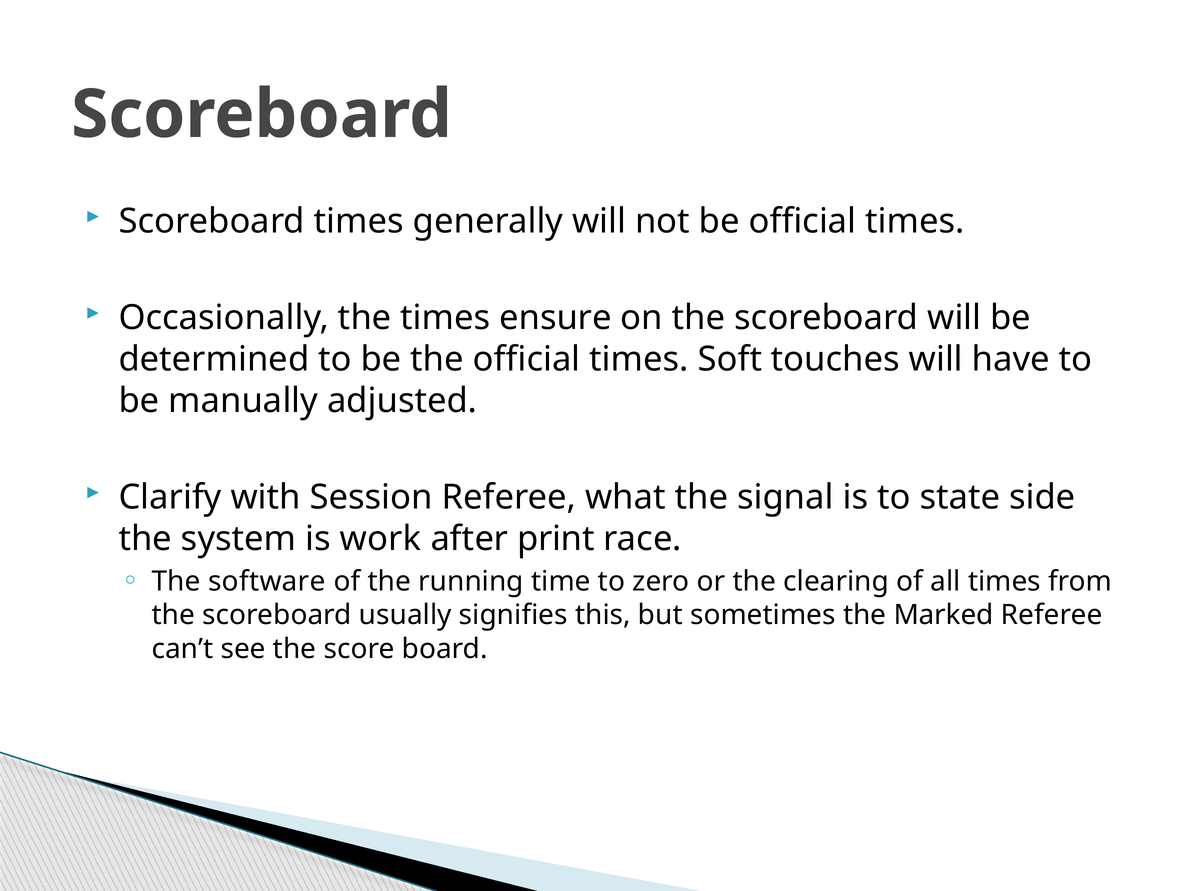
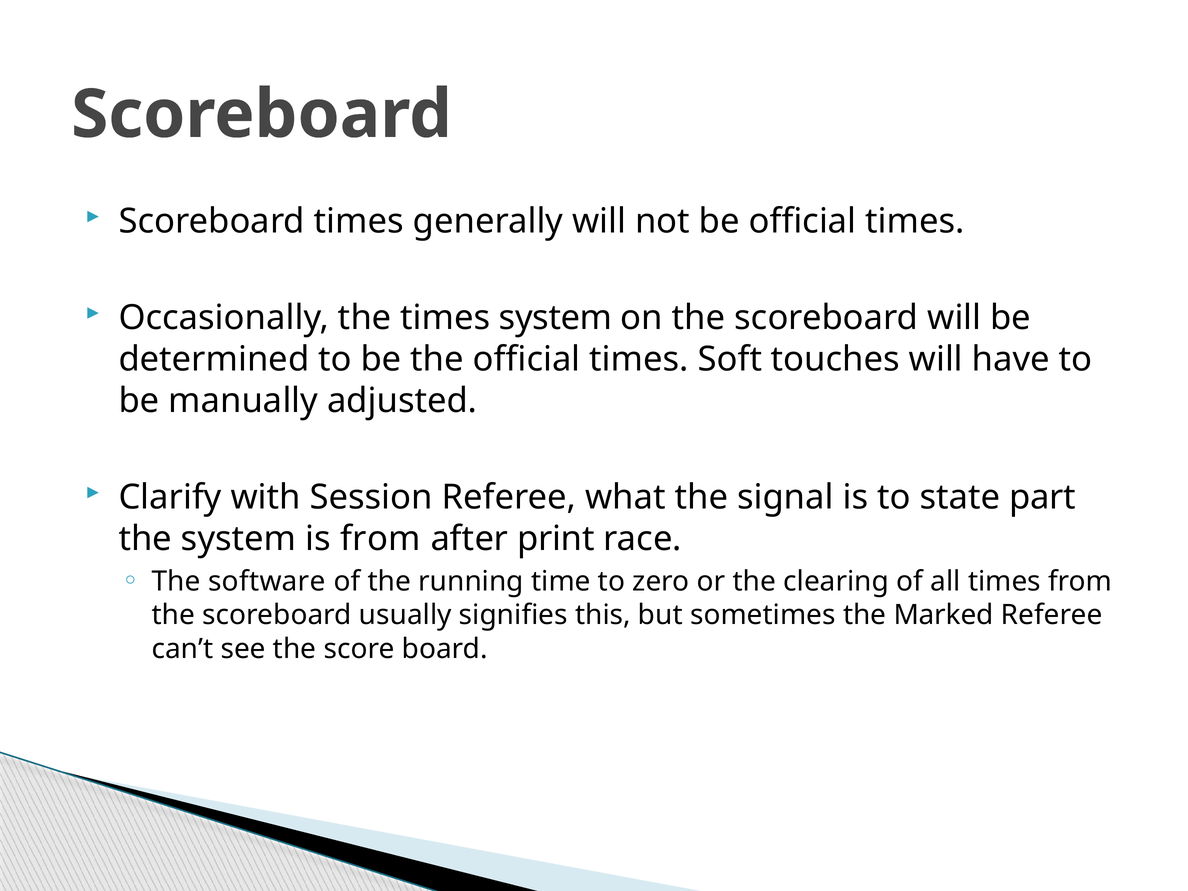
times ensure: ensure -> system
side: side -> part
is work: work -> from
